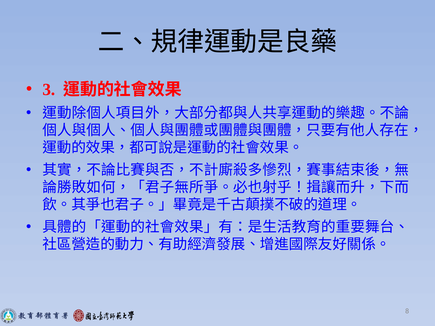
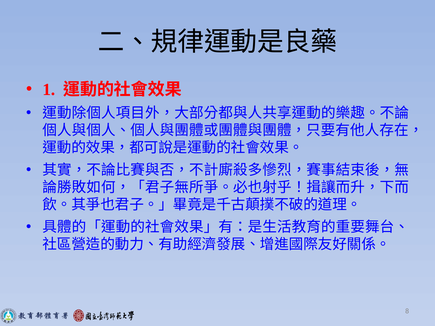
3: 3 -> 1
